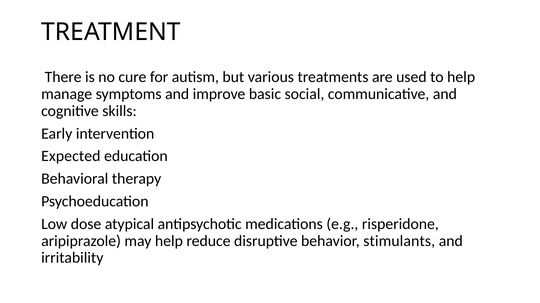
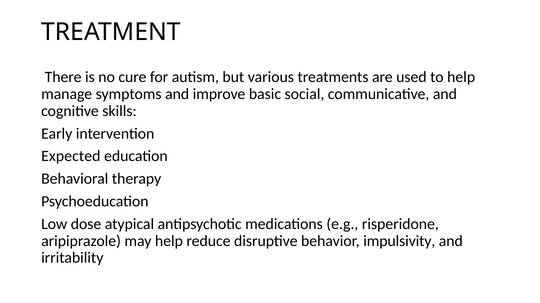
stimulants: stimulants -> impulsivity
